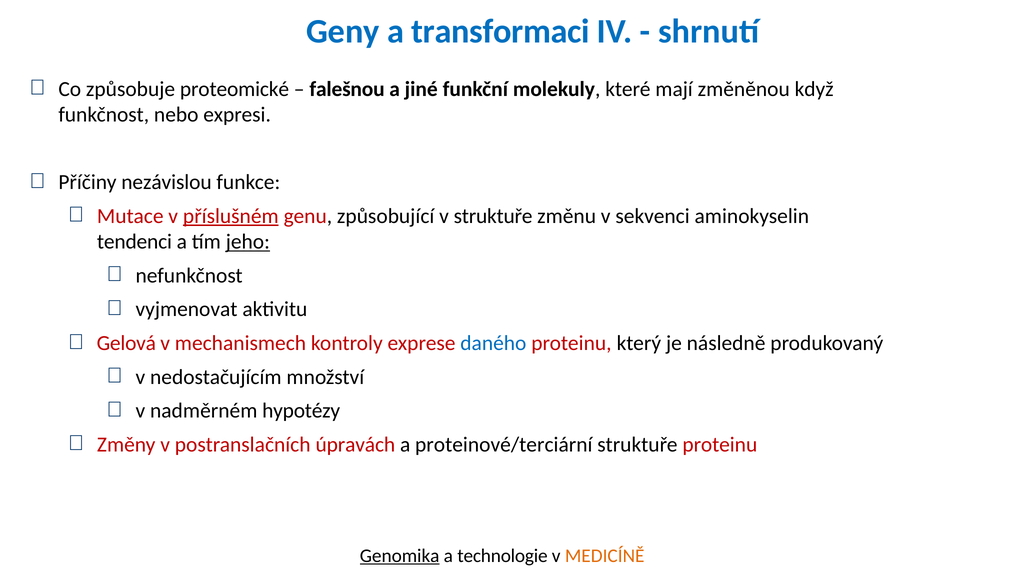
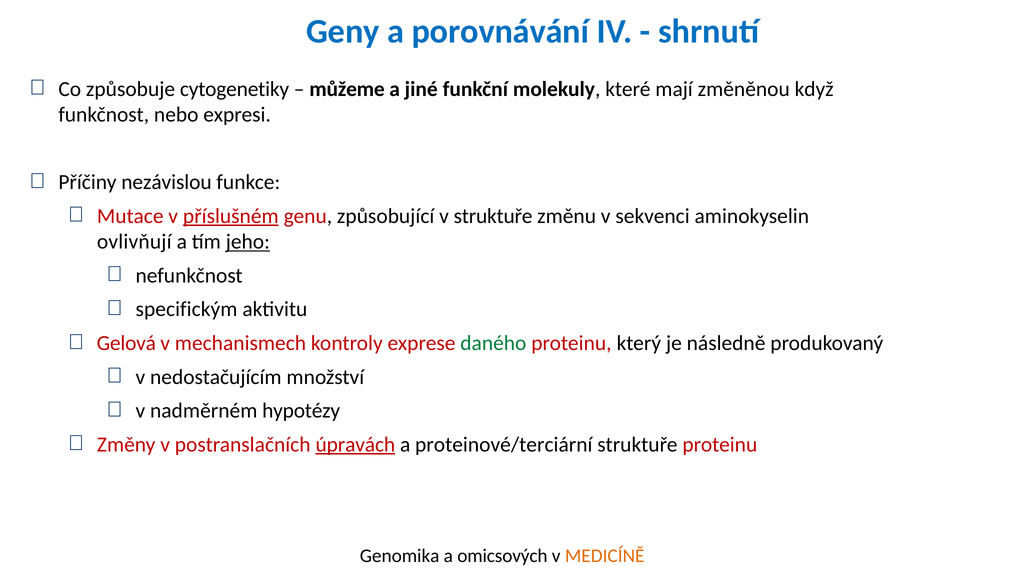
transformaci: transformaci -> porovnávání
proteomické: proteomické -> cytogenetiky
falešnou: falešnou -> můžeme
tendenci: tendenci -> ovlivňují
vyjmenovat: vyjmenovat -> specifickým
daného colour: blue -> green
úpravách underline: none -> present
Genomika underline: present -> none
technologie: technologie -> omicsových
